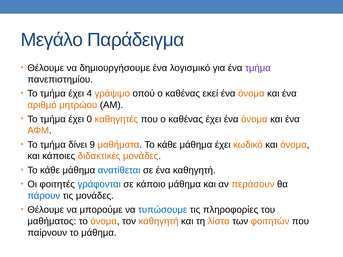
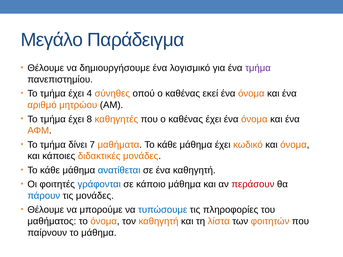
γράψιμο: γράψιμο -> σύνηθες
0: 0 -> 8
9: 9 -> 7
περάσουν colour: orange -> red
